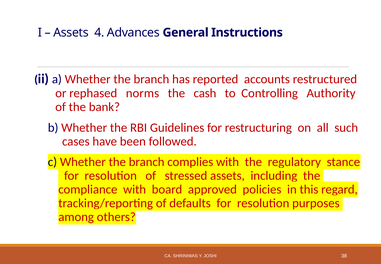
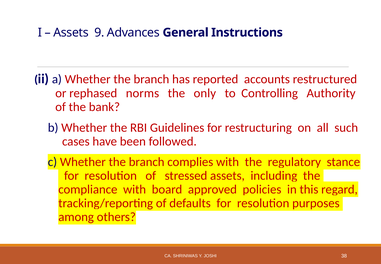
4: 4 -> 9
cash: cash -> only
